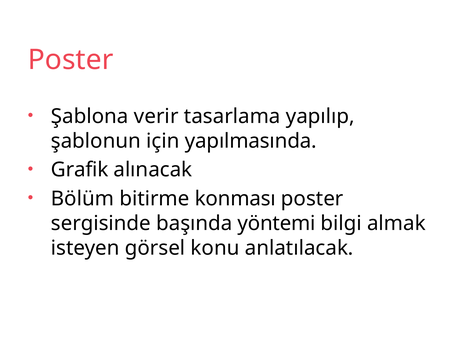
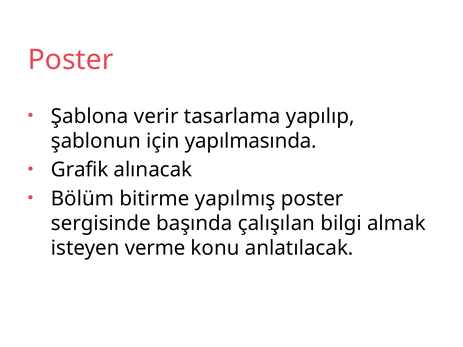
konması: konması -> yapılmış
yöntemi: yöntemi -> çalışılan
görsel: görsel -> verme
